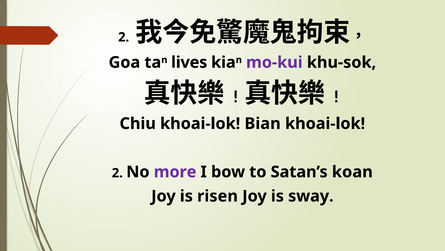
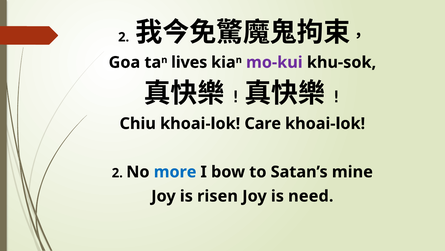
Bian: Bian -> Care
more colour: purple -> blue
koan: koan -> mine
sway: sway -> need
